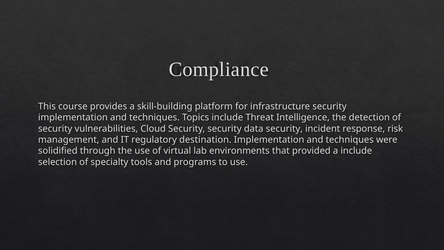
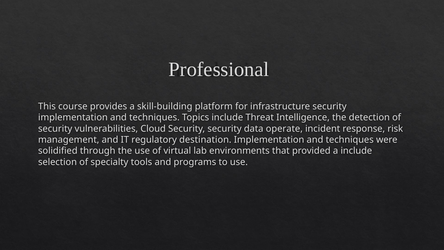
Compliance: Compliance -> Professional
data security: security -> operate
